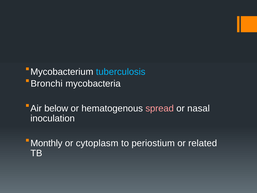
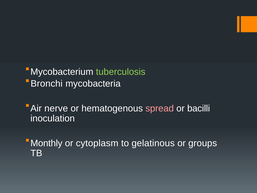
tuberculosis colour: light blue -> light green
below: below -> nerve
nasal: nasal -> bacilli
periostium: periostium -> gelatinous
related: related -> groups
